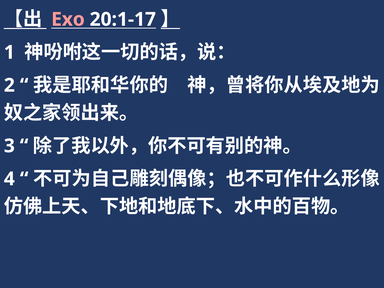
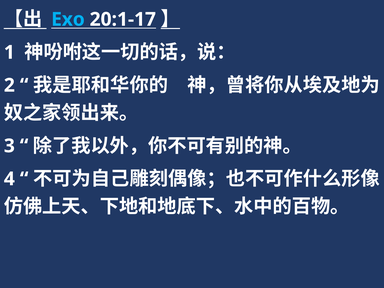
Exo colour: pink -> light blue
